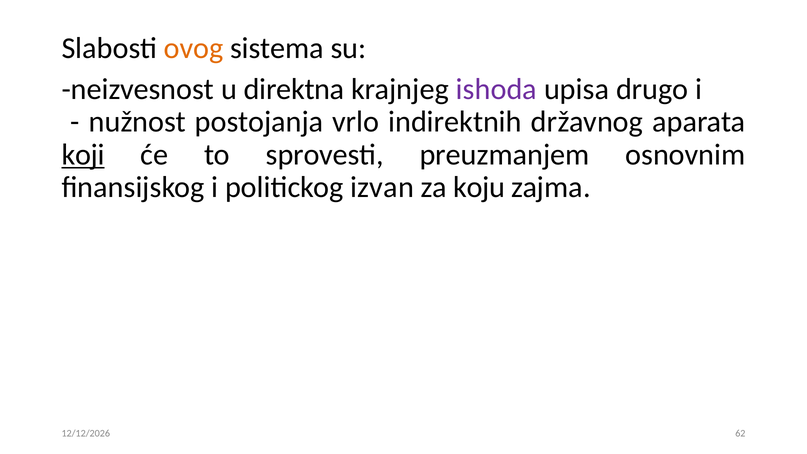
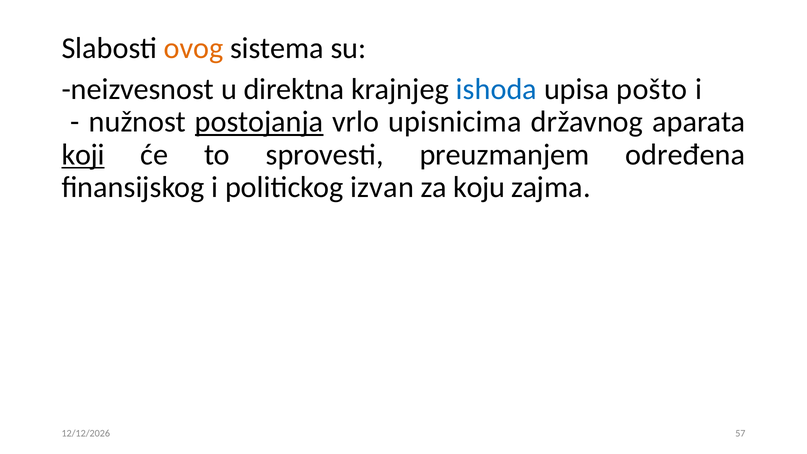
ishoda colour: purple -> blue
drugo: drugo -> pošto
postojanja underline: none -> present
indirektnih: indirektnih -> upisnicima
osnovnim: osnovnim -> određena
62: 62 -> 57
